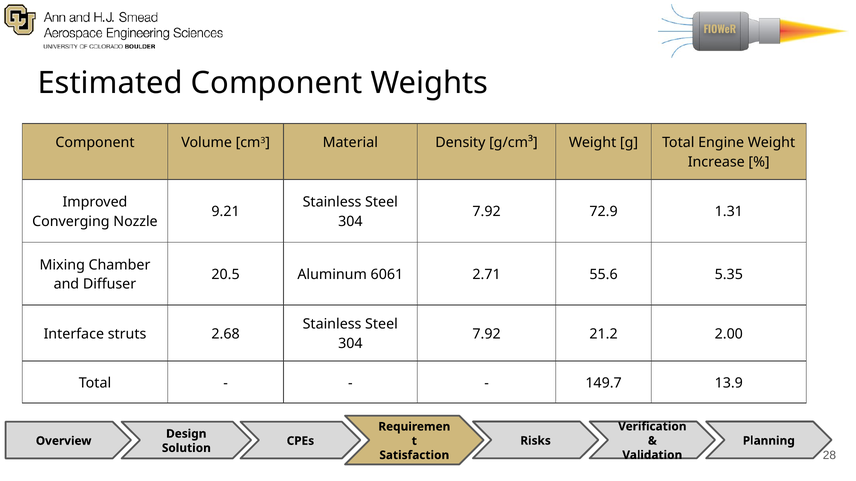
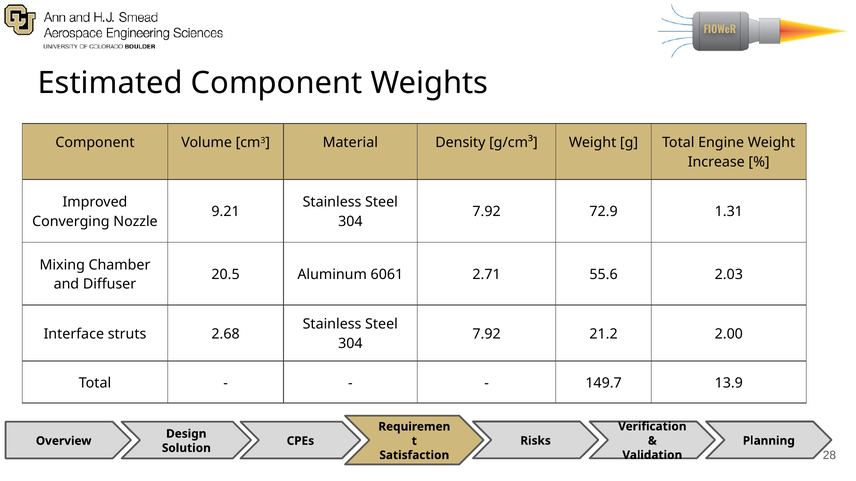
5.35: 5.35 -> 2.03
